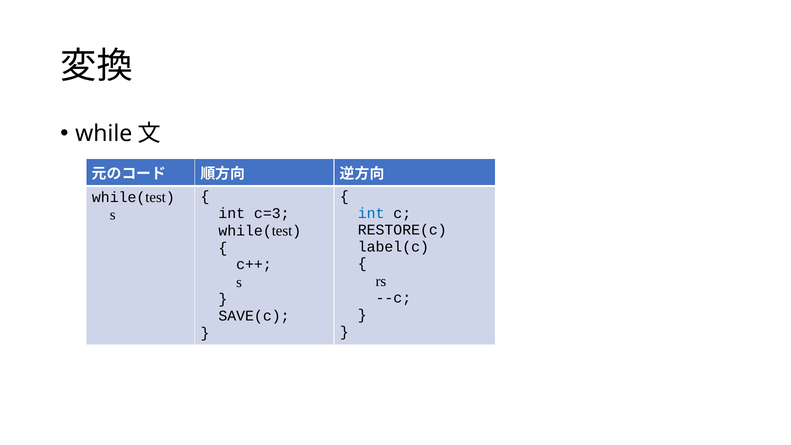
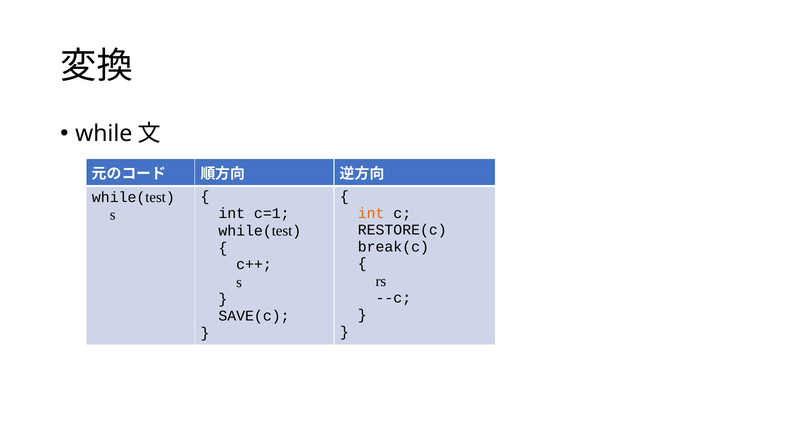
c=3: c=3 -> c=1
int at (371, 213) colour: blue -> orange
label(c: label(c -> break(c
